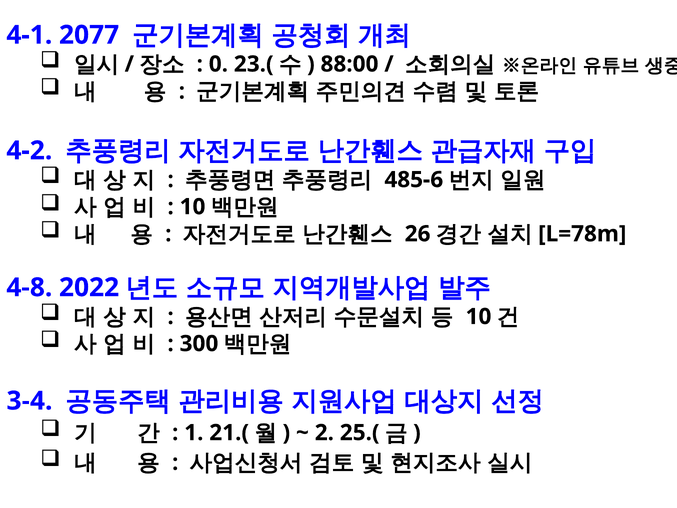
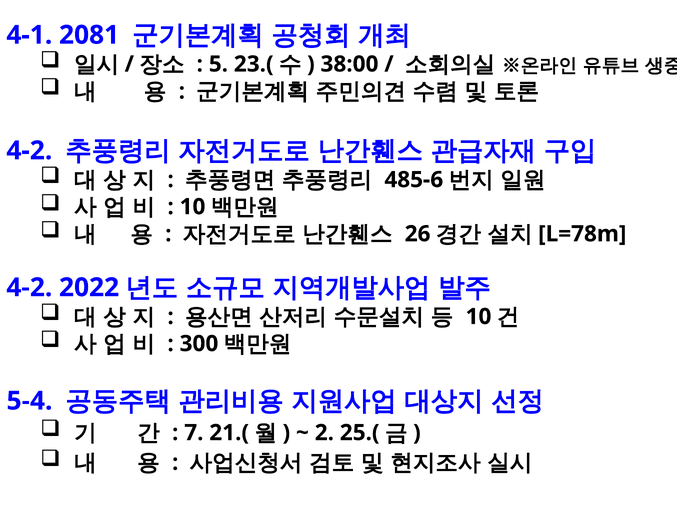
2077: 2077 -> 2081
0: 0 -> 5
88:00: 88:00 -> 38:00
4-8 at (29, 287): 4-8 -> 4-2
3-4: 3-4 -> 5-4
1: 1 -> 7
